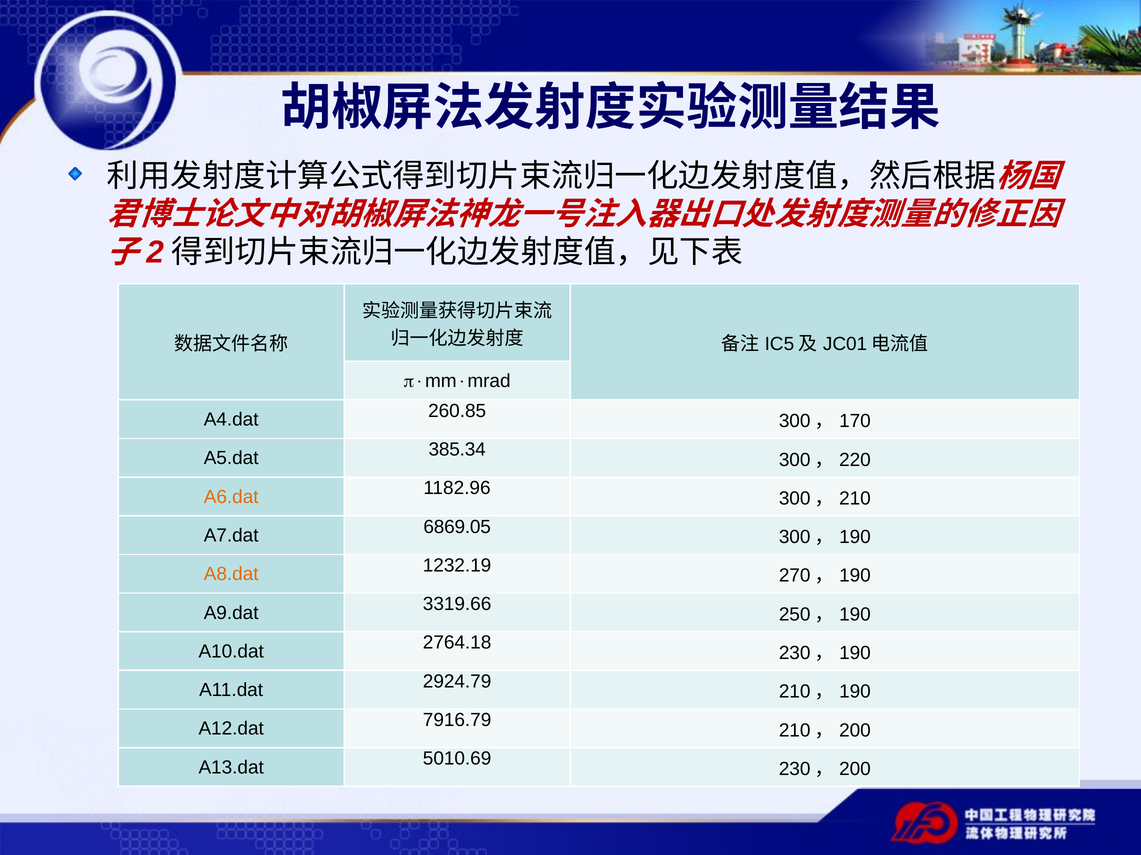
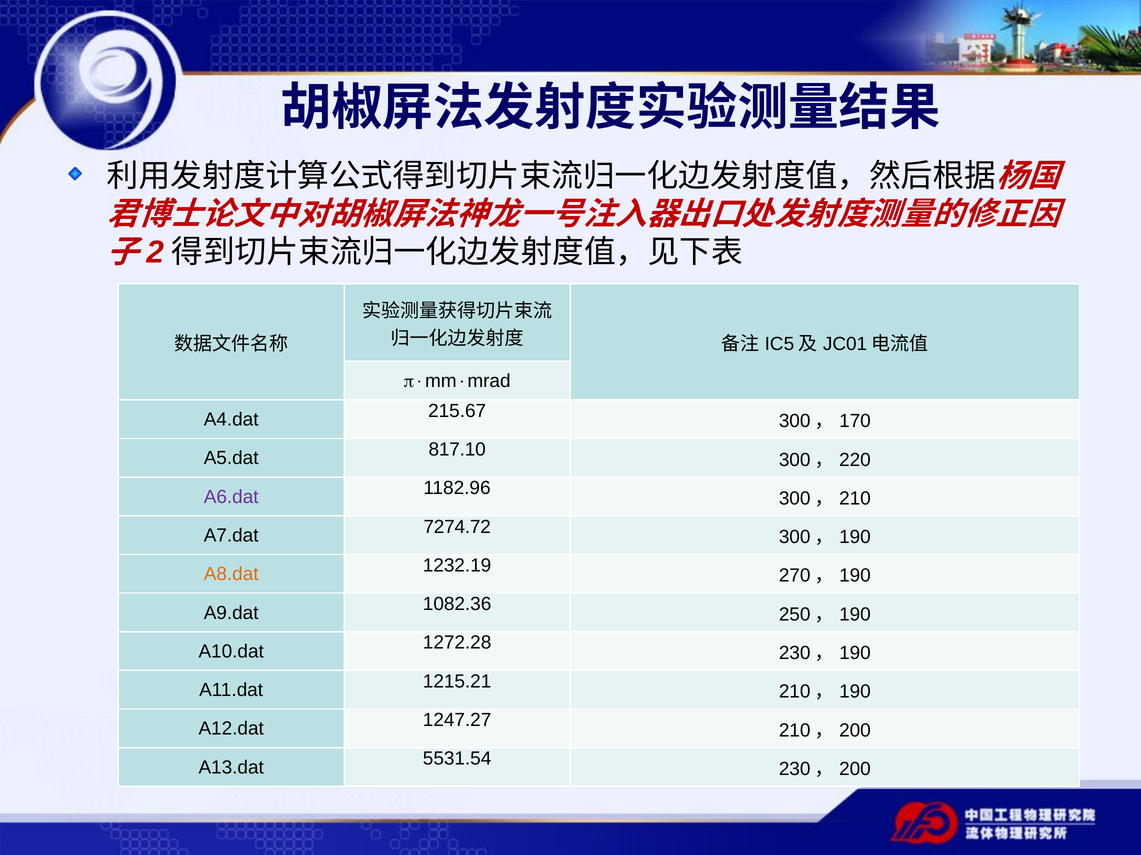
260.85: 260.85 -> 215.67
385.34: 385.34 -> 817.10
A6.dat colour: orange -> purple
6869.05: 6869.05 -> 7274.72
3319.66: 3319.66 -> 1082.36
2764.18: 2764.18 -> 1272.28
2924.79: 2924.79 -> 1215.21
7916.79: 7916.79 -> 1247.27
5010.69: 5010.69 -> 5531.54
